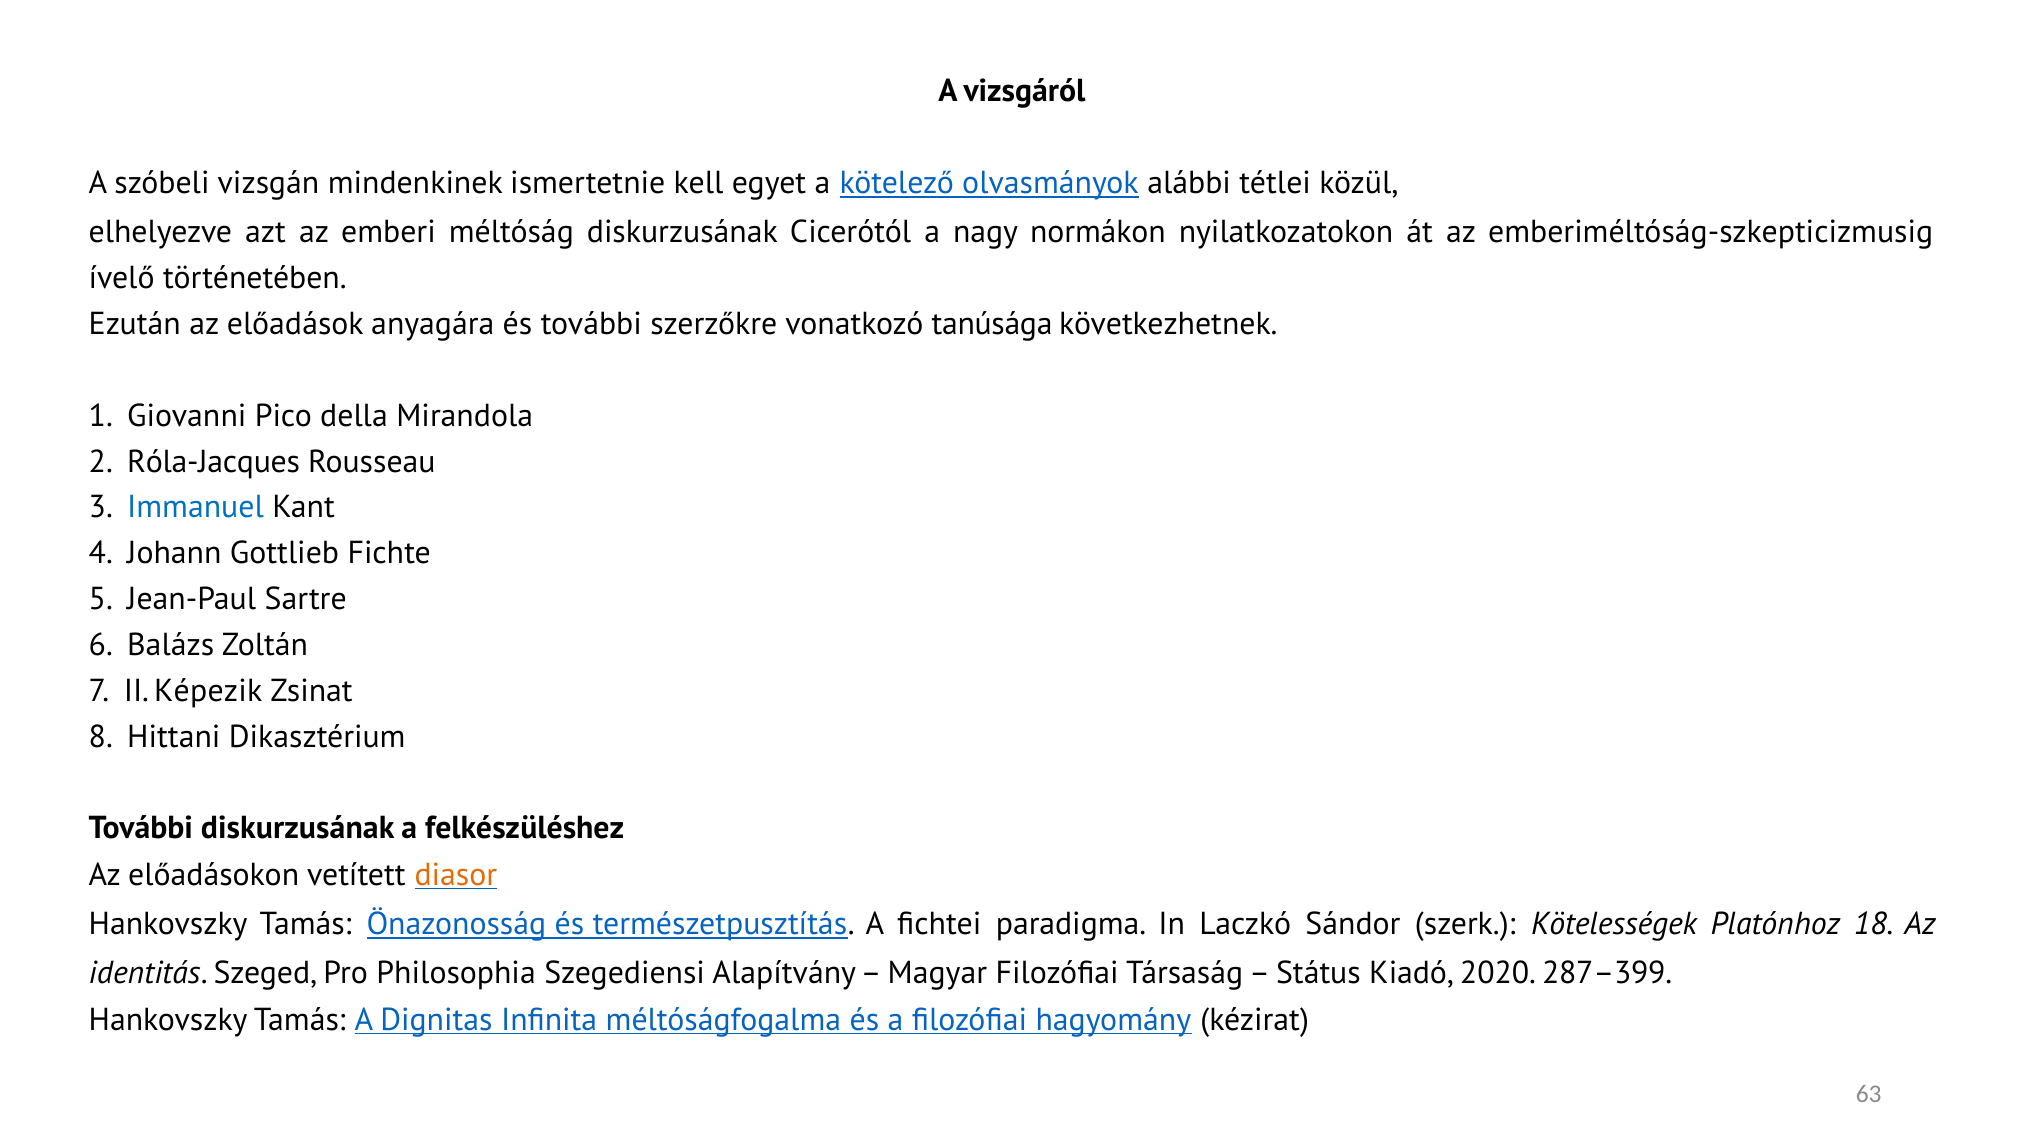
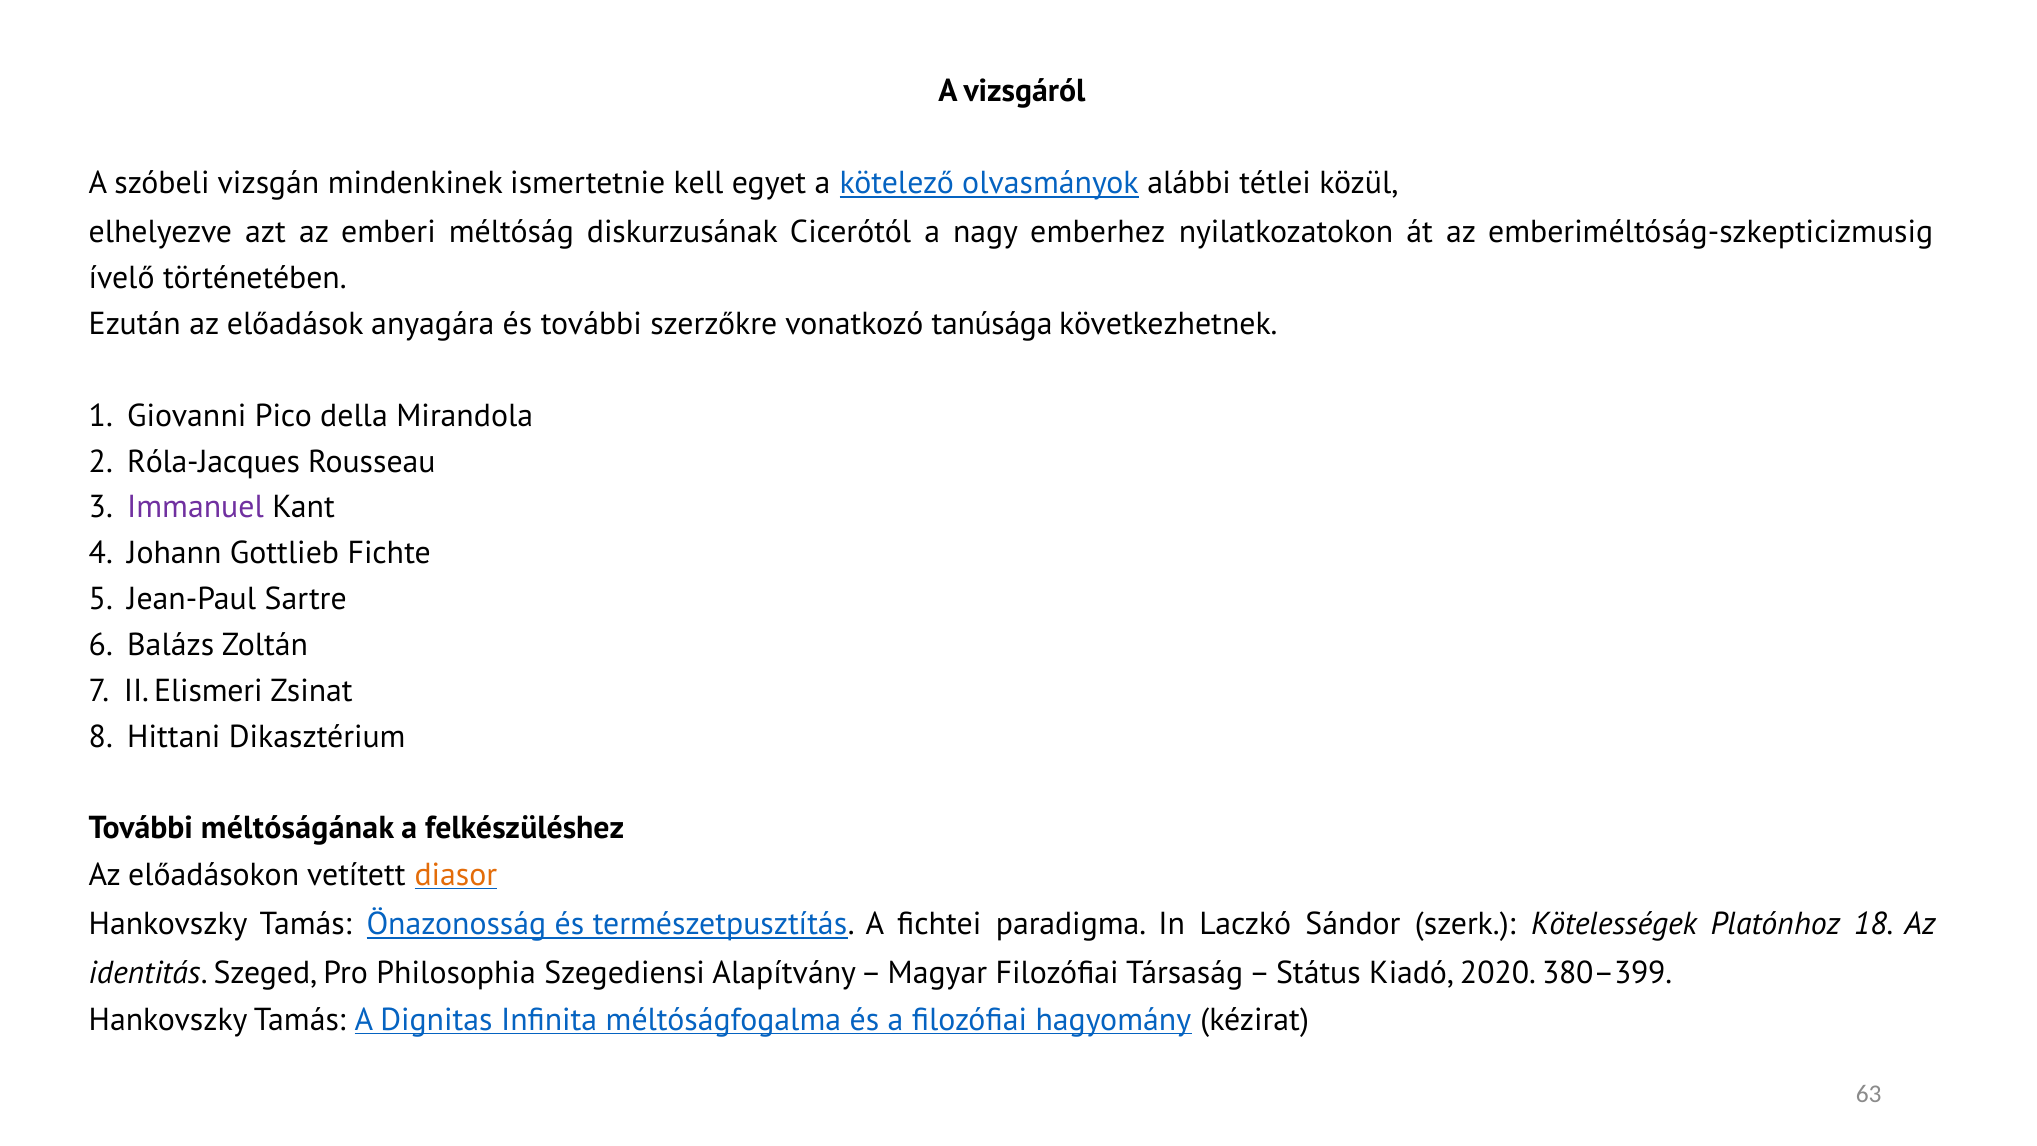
normákon: normákon -> emberhez
Immanuel colour: blue -> purple
Képezik: Képezik -> Elismeri
További diskurzusának: diskurzusának -> méltóságának
287–399: 287–399 -> 380–399
